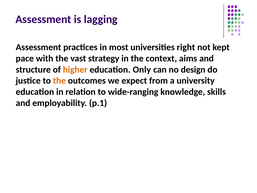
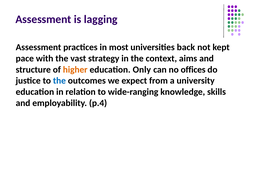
right: right -> back
design: design -> offices
the at (59, 81) colour: orange -> blue
p.1: p.1 -> p.4
